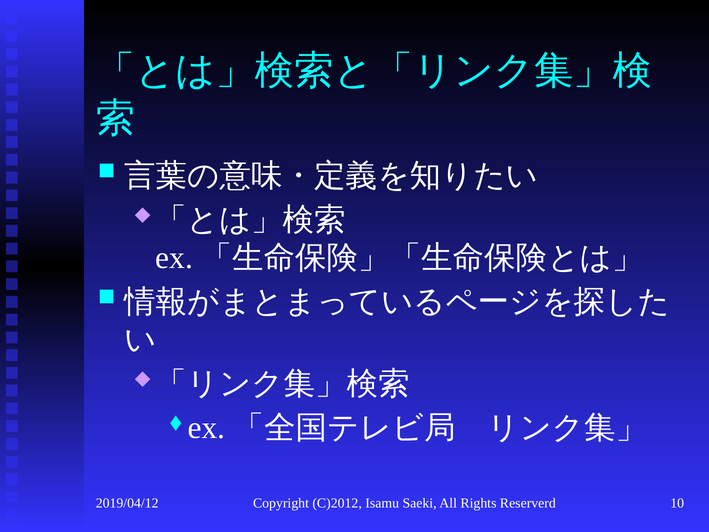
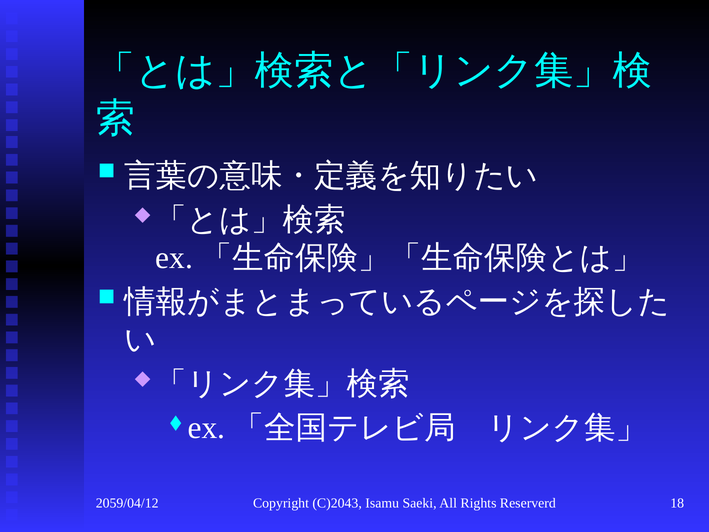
2019/04/12: 2019/04/12 -> 2059/04/12
C)2012: C)2012 -> C)2043
10: 10 -> 18
